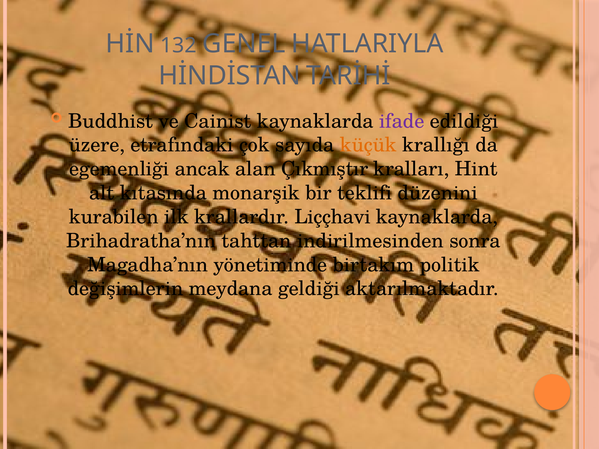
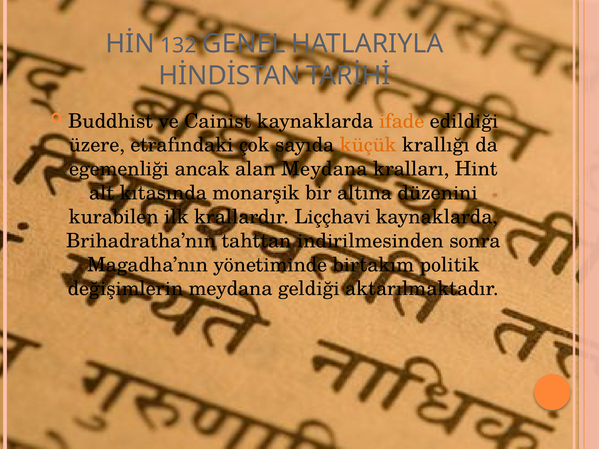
ifade colour: purple -> orange
alan Çıkmıştır: Çıkmıştır -> Meydana
teklifi: teklifi -> altına
